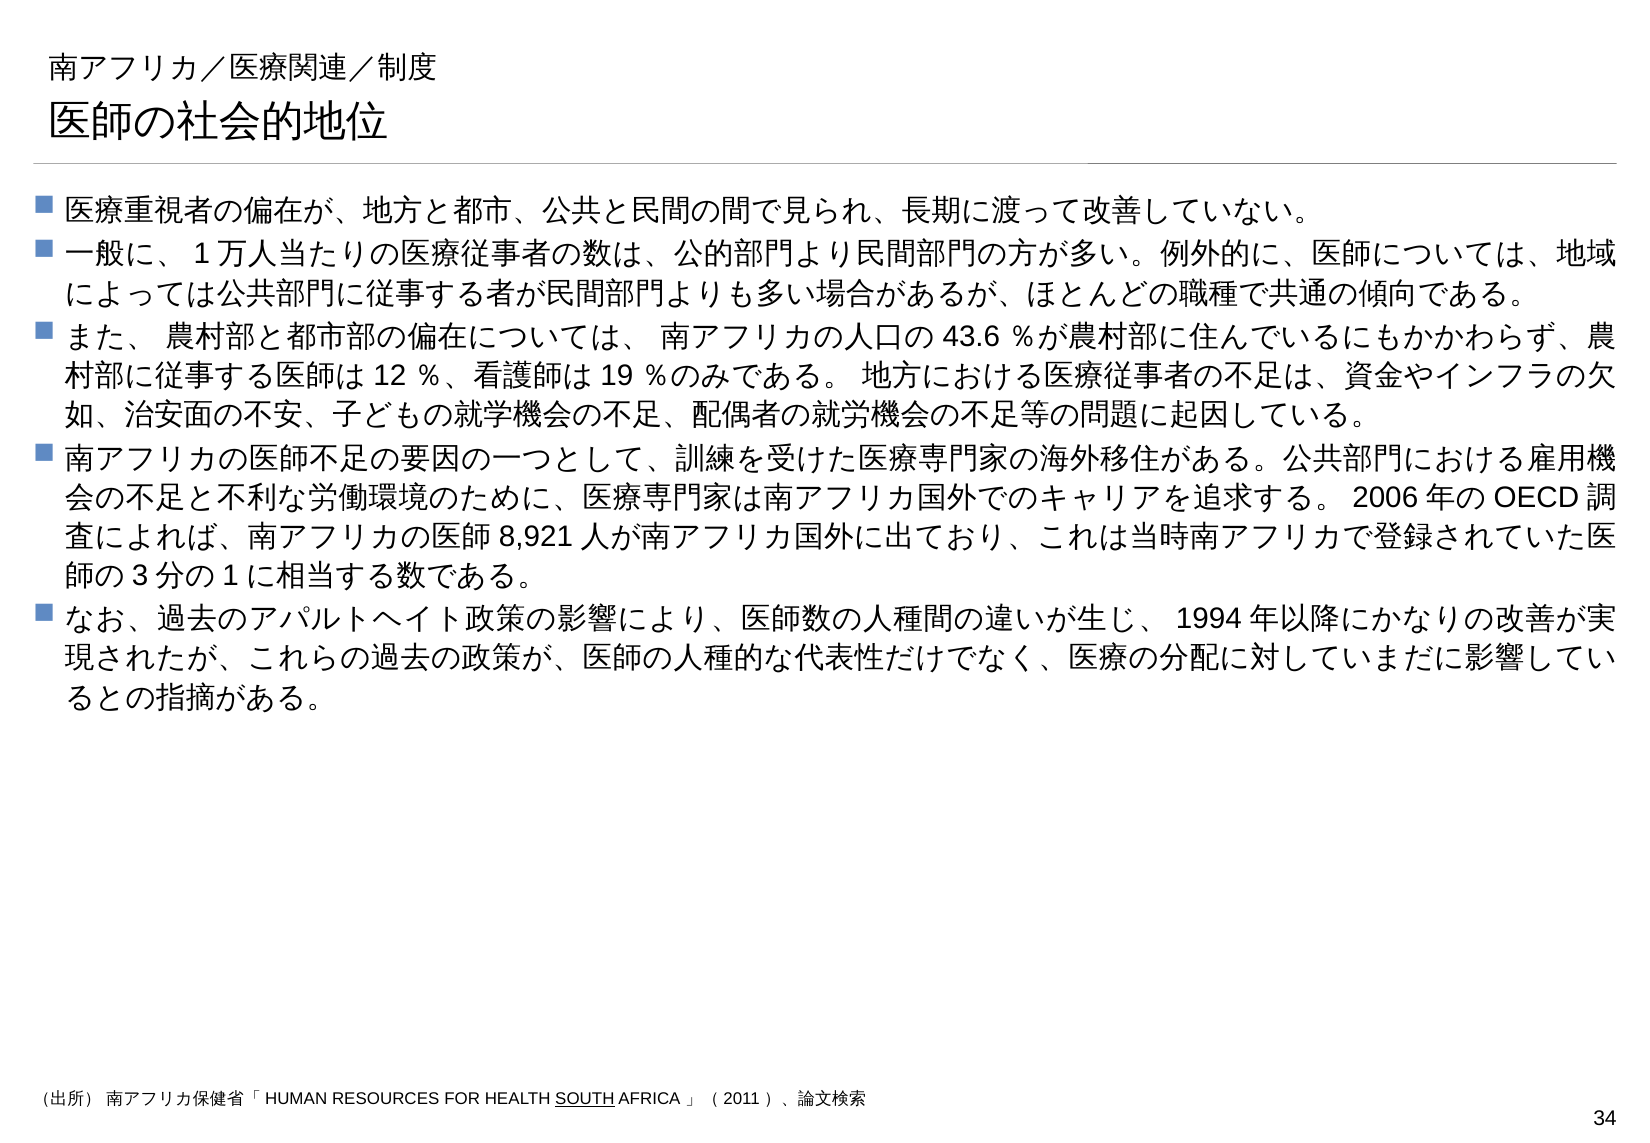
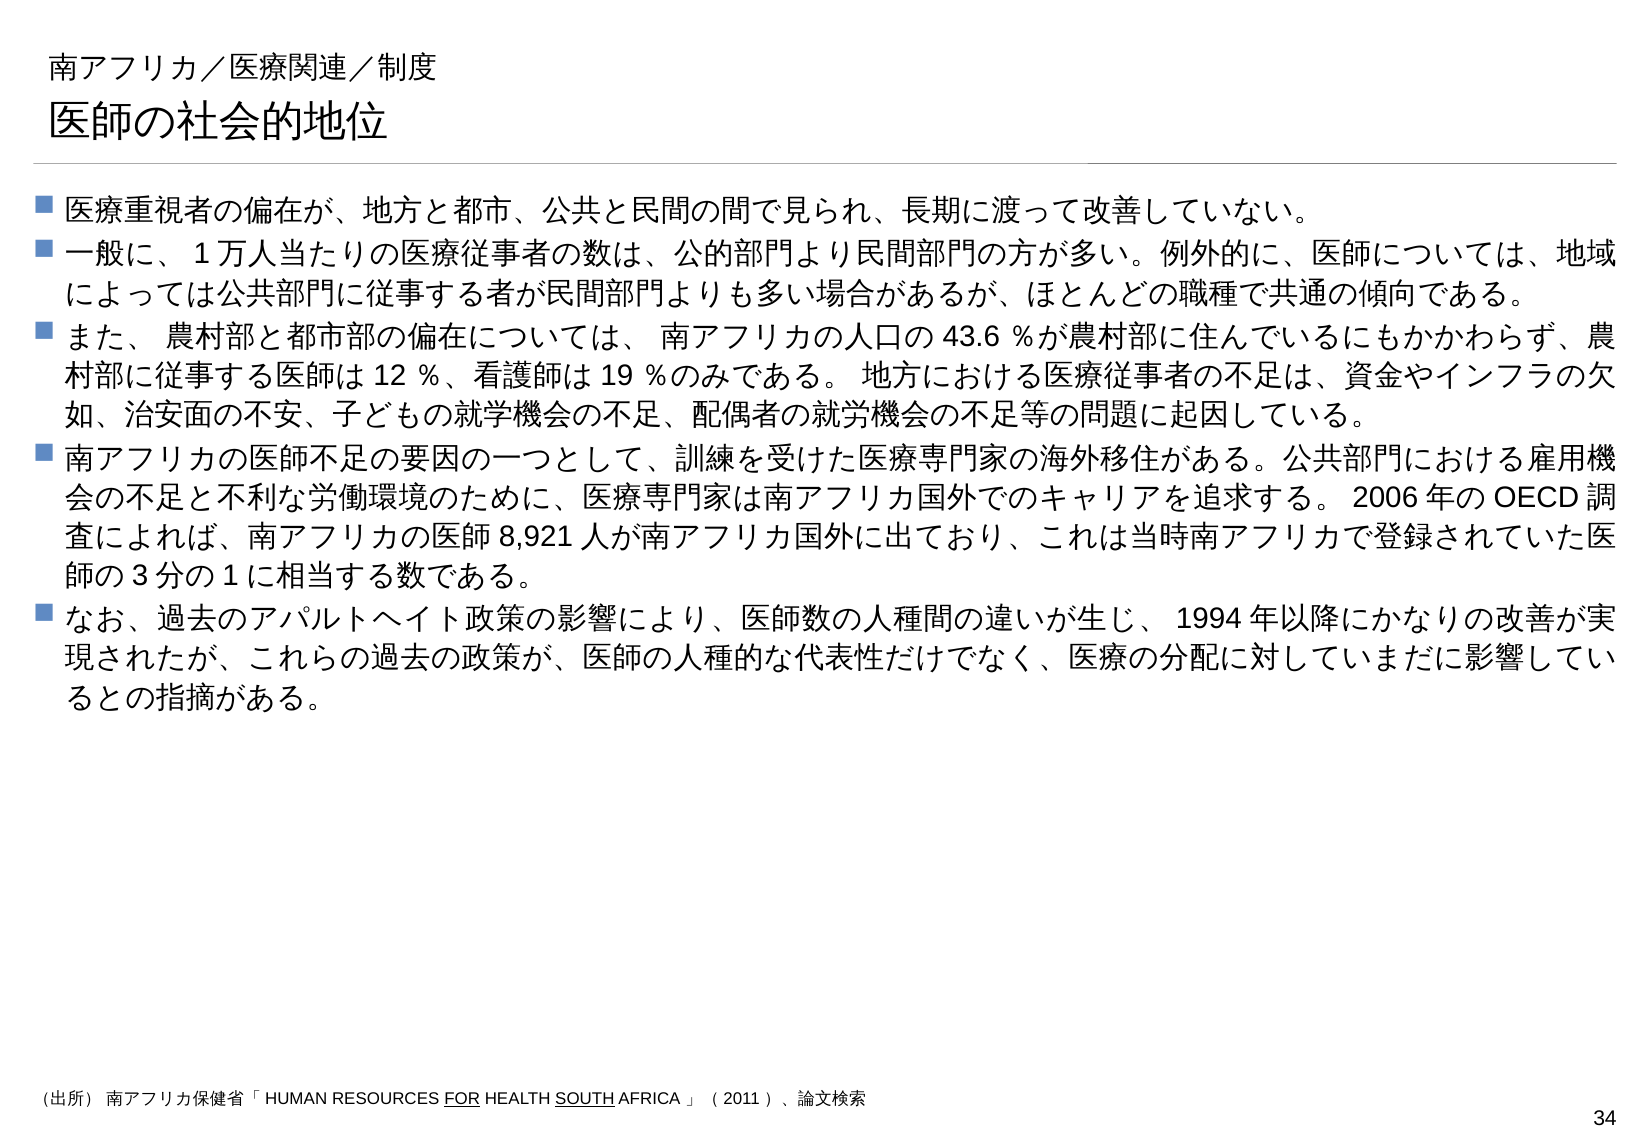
FOR underline: none -> present
